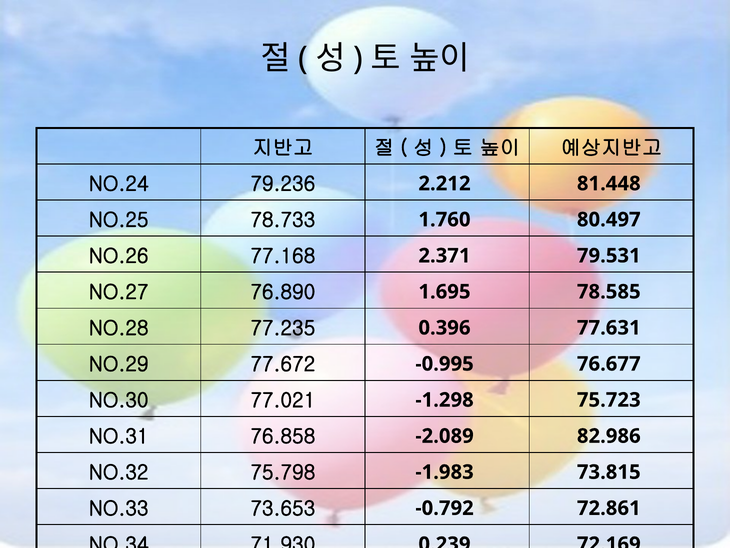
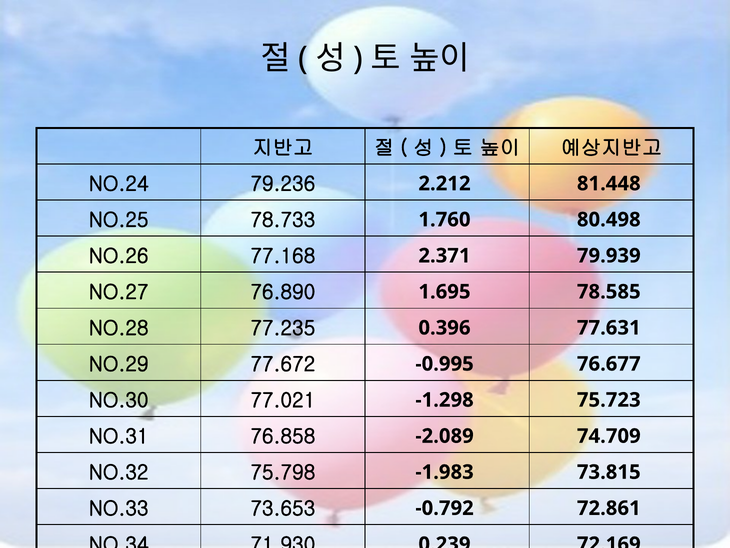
80.497: 80.497 -> 80.498
79.531: 79.531 -> 79.939
82.986: 82.986 -> 74.709
